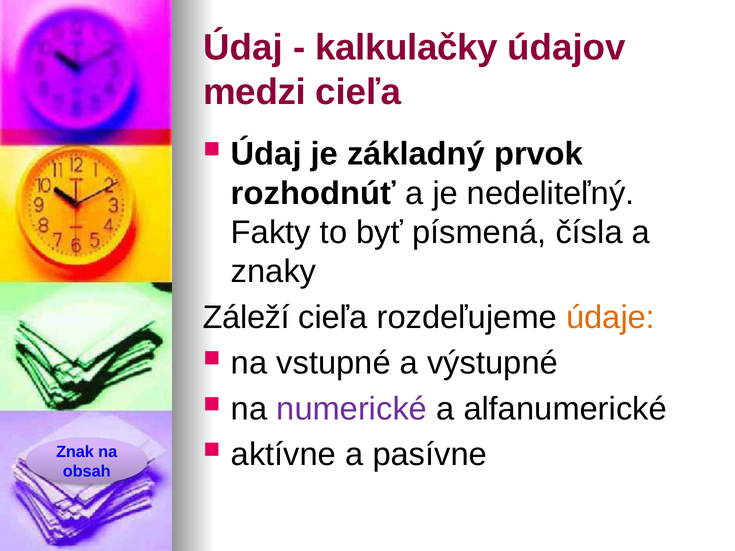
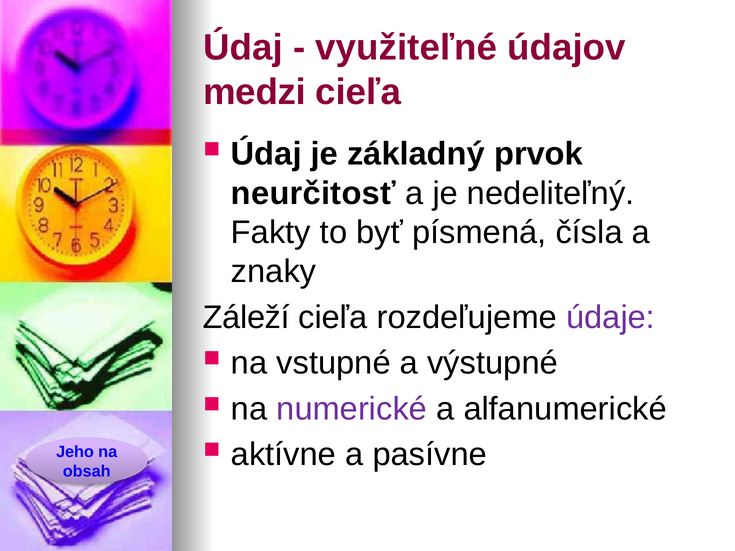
kalkulačky: kalkulačky -> využiteľné
rozhodnúť: rozhodnúť -> neurčitosť
údaje colour: orange -> purple
Znak: Znak -> Jeho
